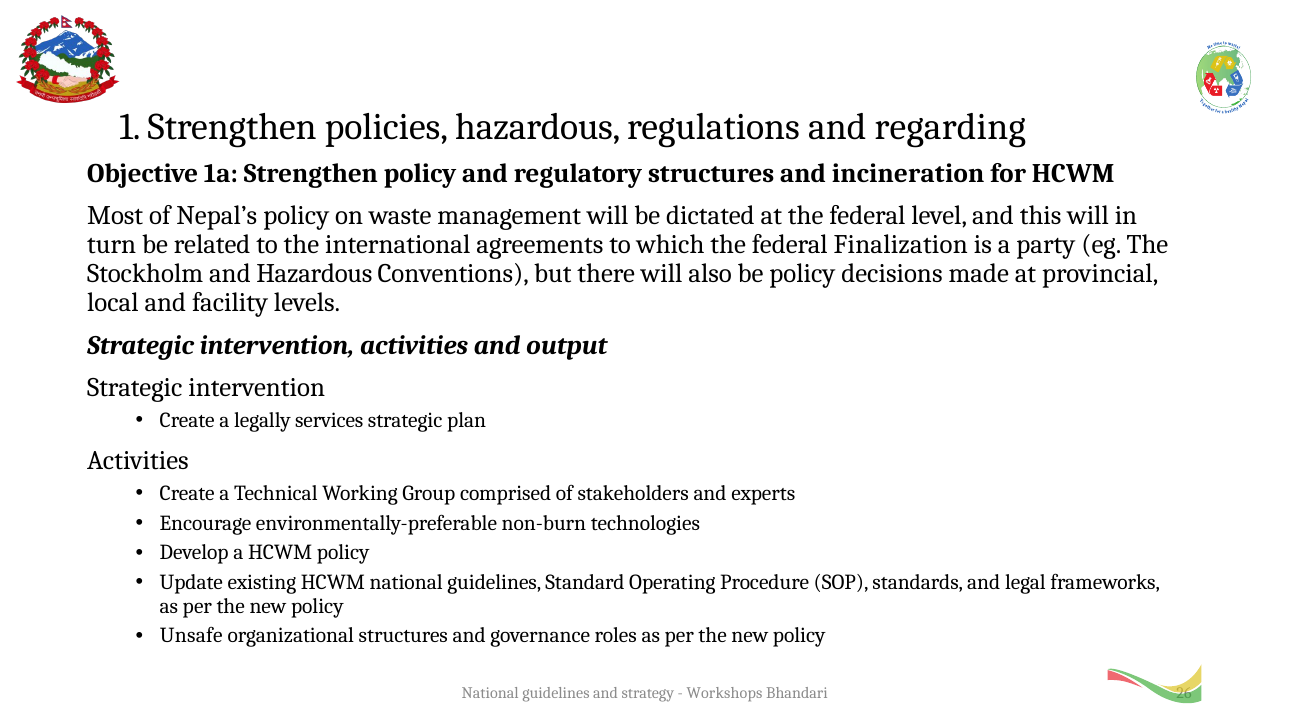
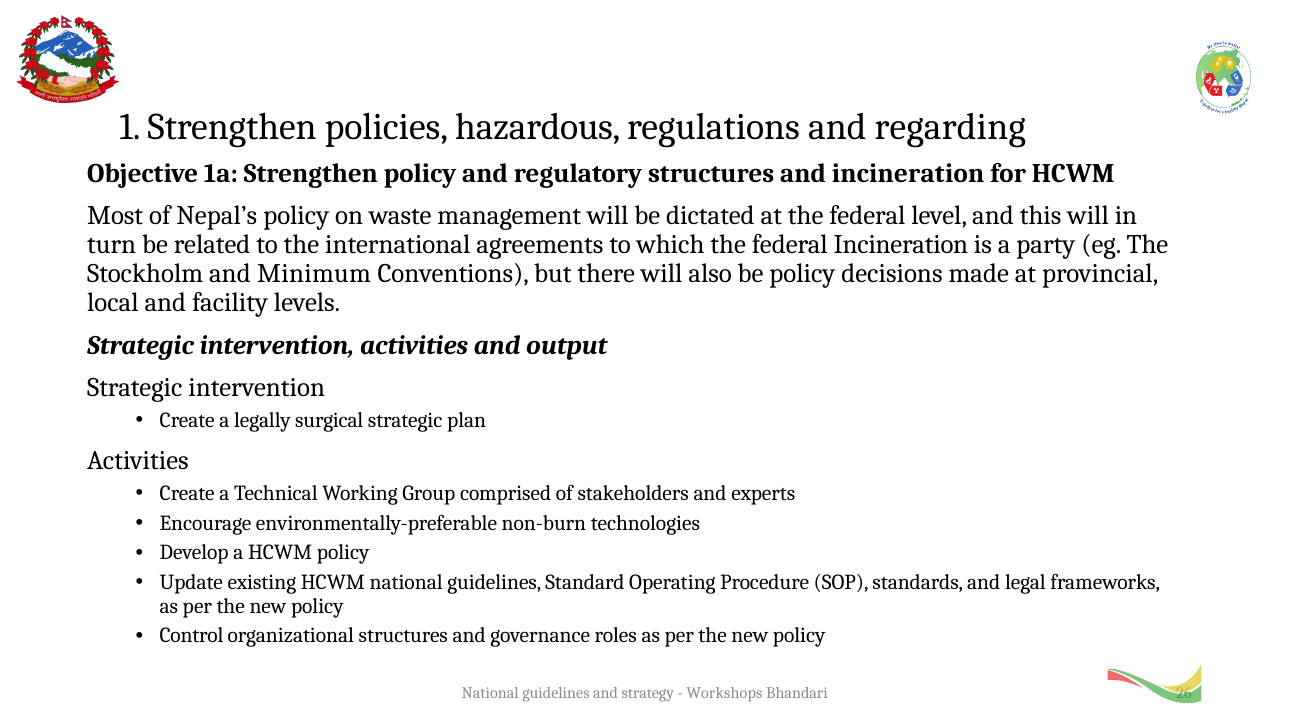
federal Finalization: Finalization -> Incineration
and Hazardous: Hazardous -> Minimum
services: services -> surgical
Unsafe: Unsafe -> Control
